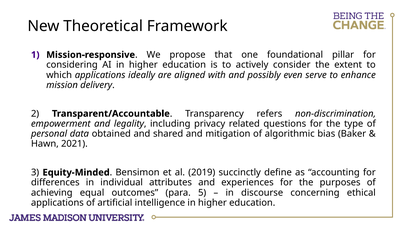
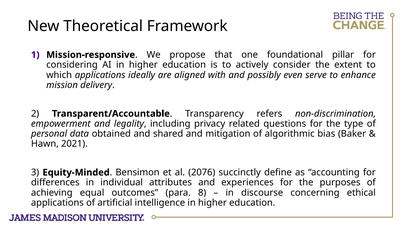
2019: 2019 -> 2076
5: 5 -> 8
